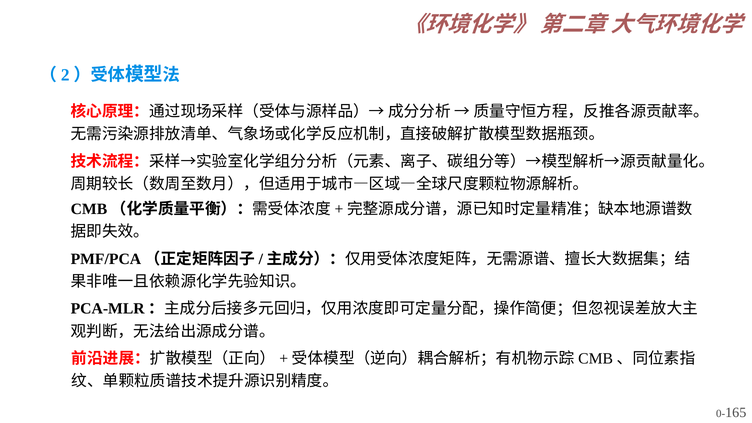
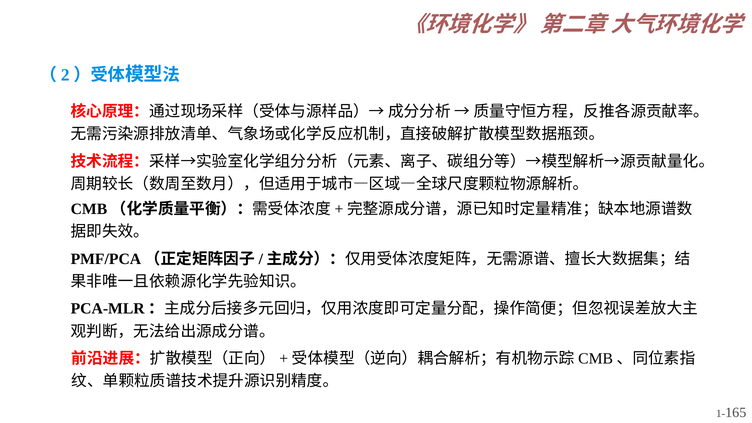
0-: 0- -> 1-
